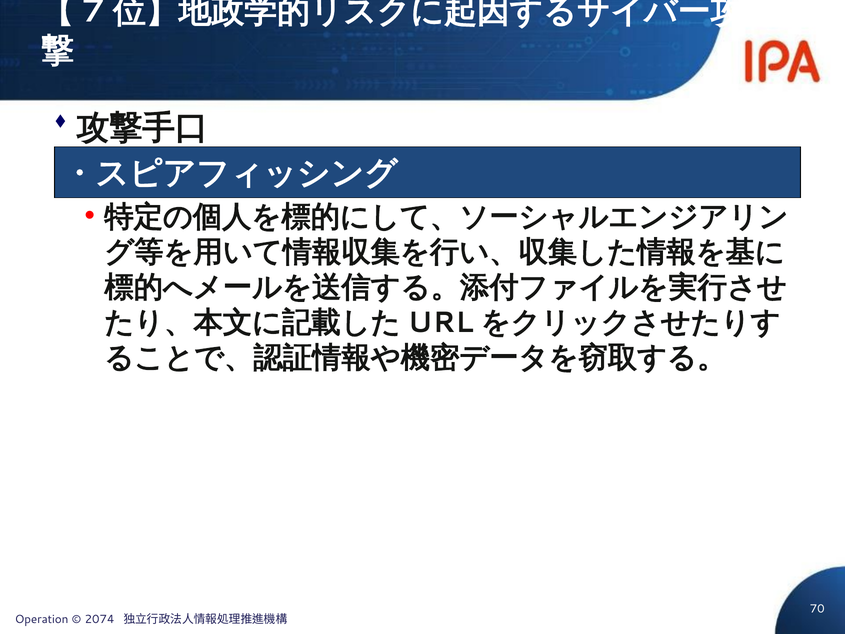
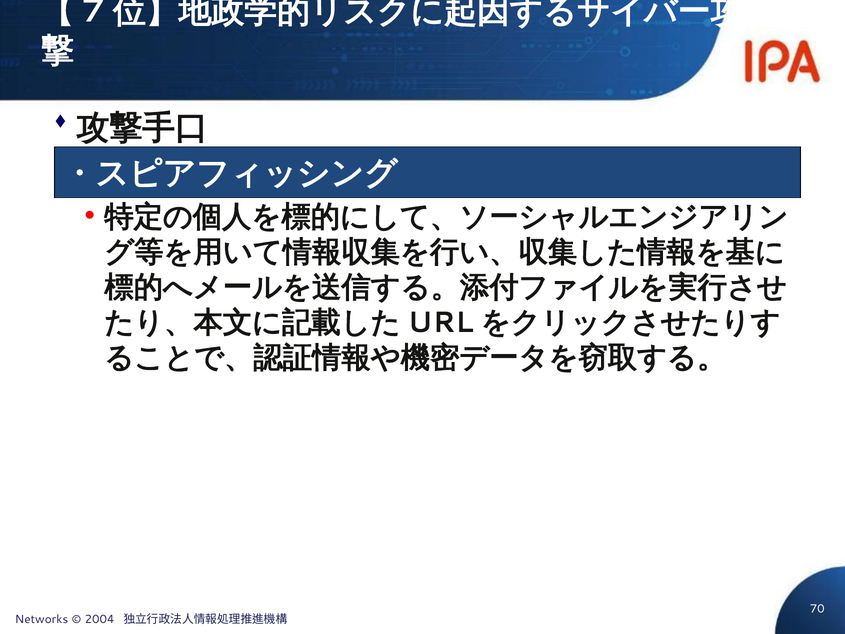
Operation: Operation -> Networks
2074: 2074 -> 2004
